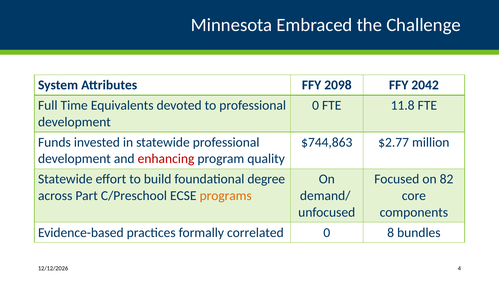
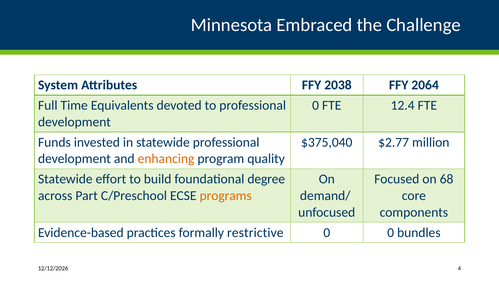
2098: 2098 -> 2038
2042: 2042 -> 2064
11.8: 11.8 -> 12.4
$744,863: $744,863 -> $375,040
enhancing colour: red -> orange
82: 82 -> 68
correlated: correlated -> restrictive
0 8: 8 -> 0
